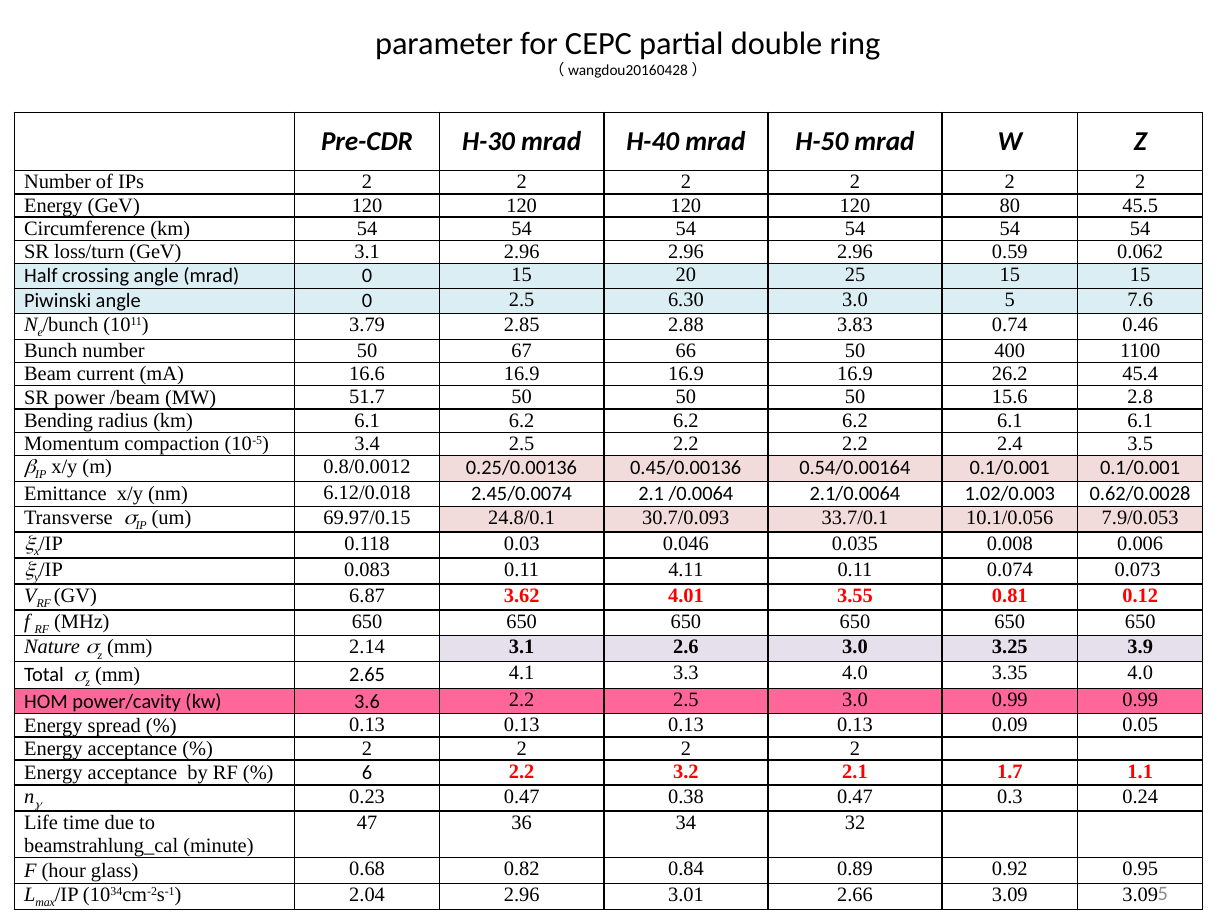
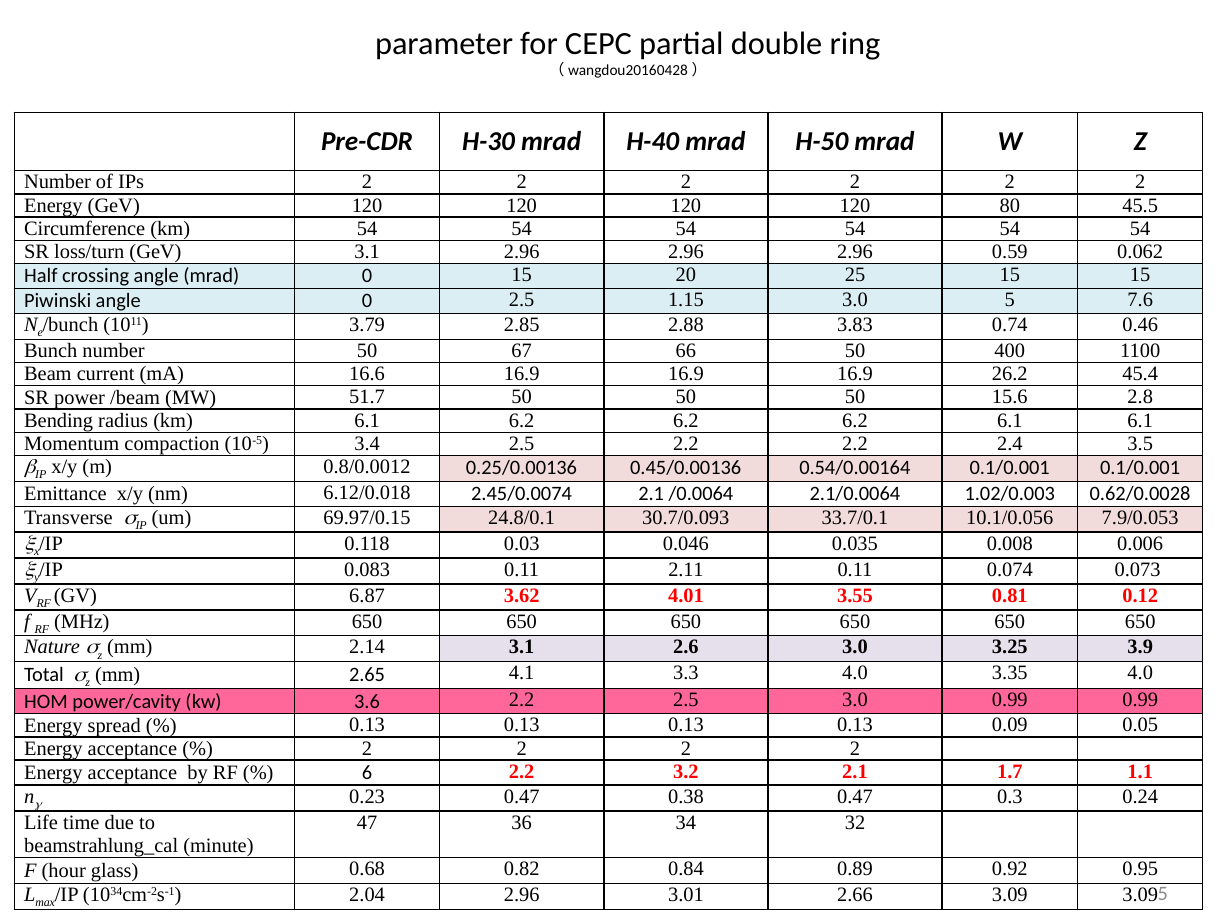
6.30: 6.30 -> 1.15
4.11: 4.11 -> 2.11
